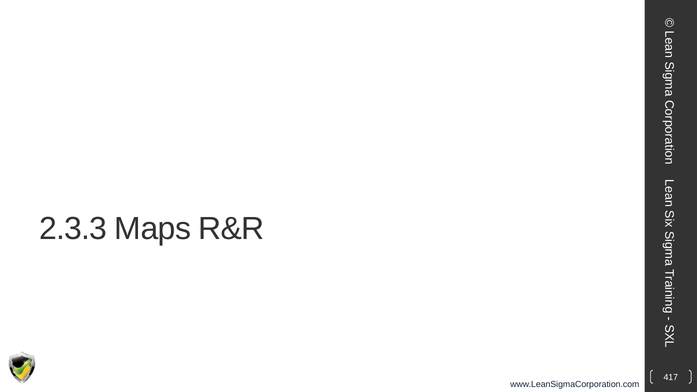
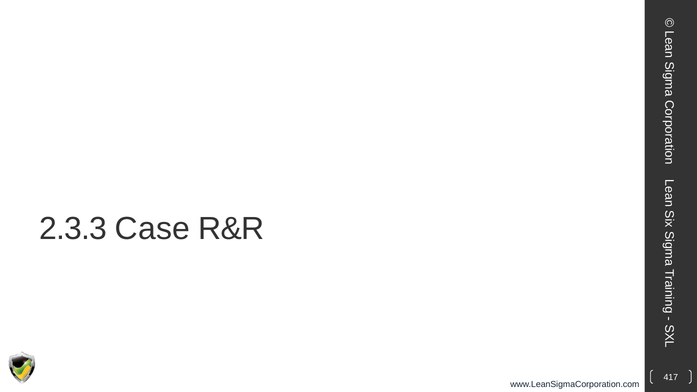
Maps: Maps -> Case
